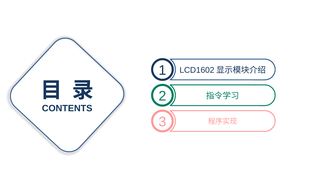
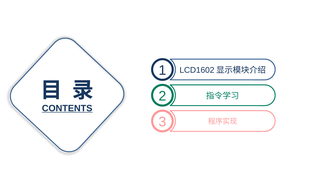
CONTENTS underline: none -> present
